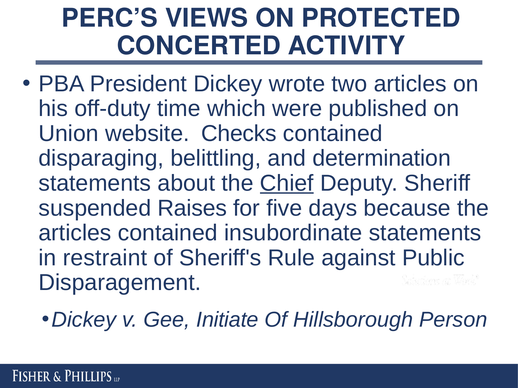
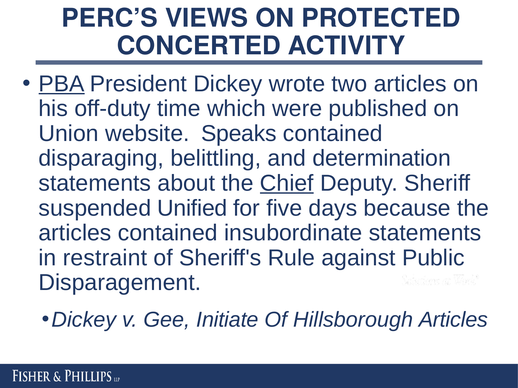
PBA underline: none -> present
Checks: Checks -> Speaks
Raises: Raises -> Unified
Hillsborough Person: Person -> Articles
